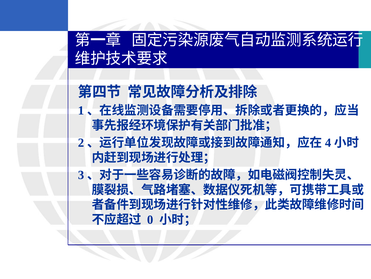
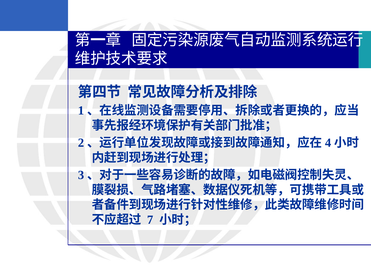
0: 0 -> 7
